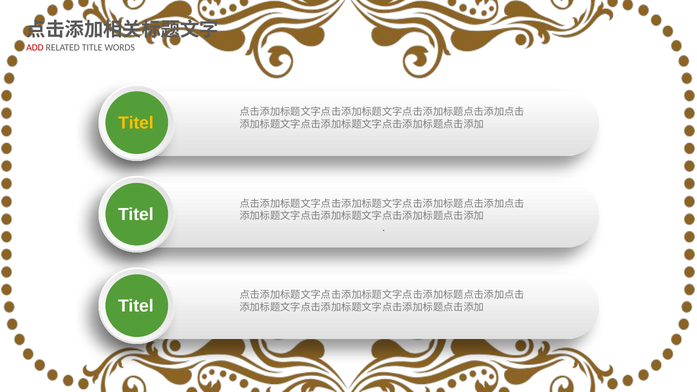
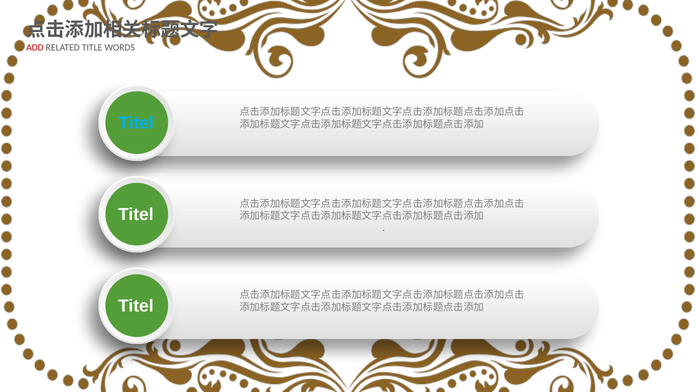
Titel at (136, 123) colour: yellow -> light blue
